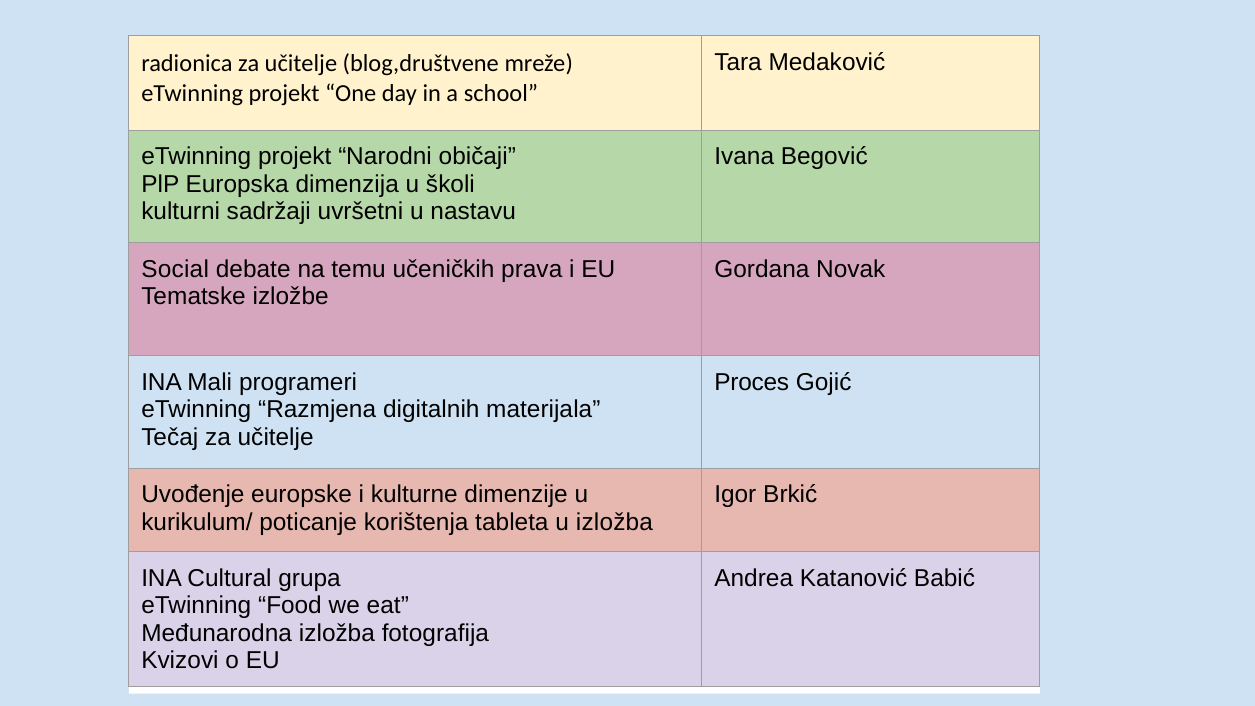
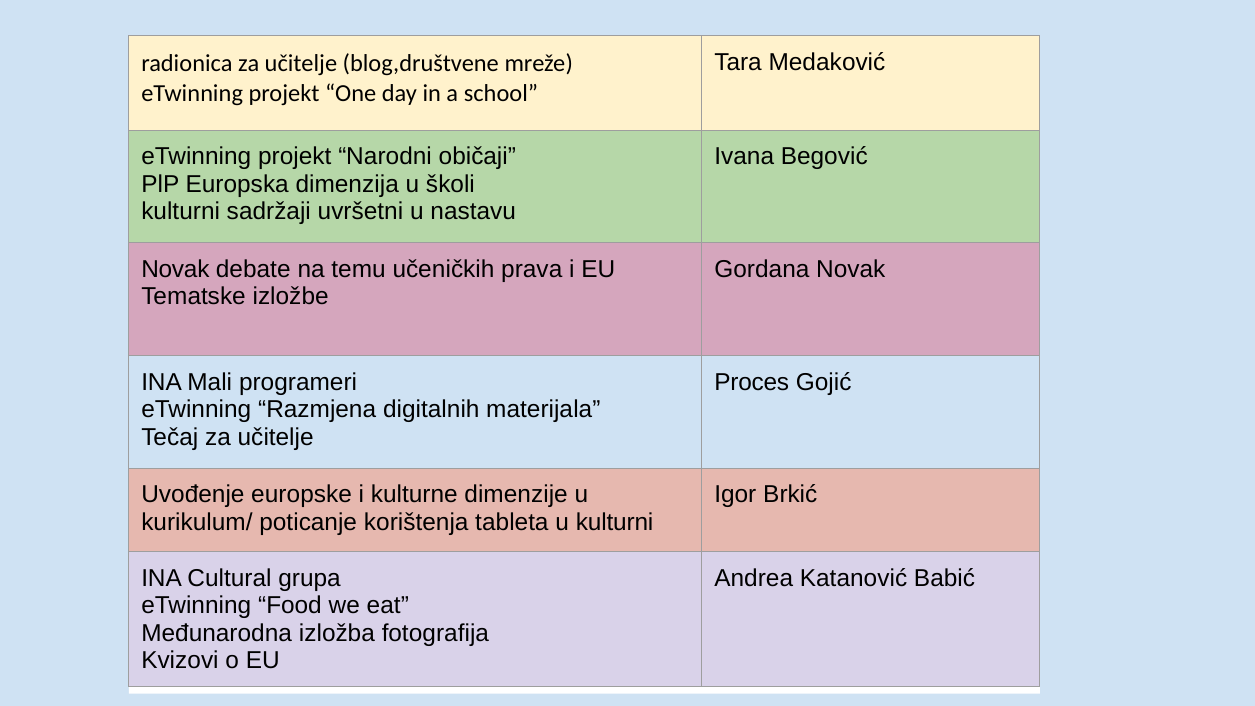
Social at (175, 269): Social -> Novak
u izložba: izložba -> kulturni
